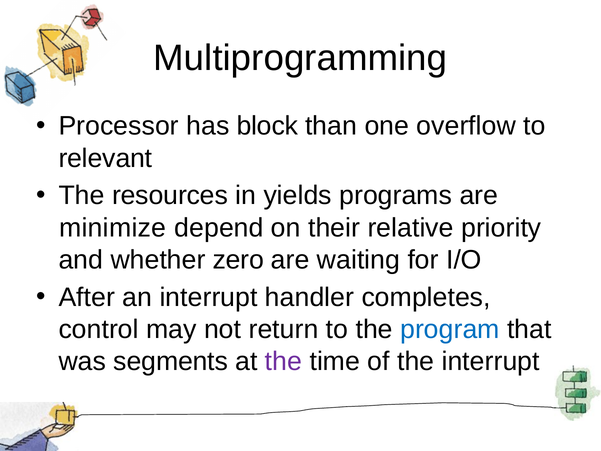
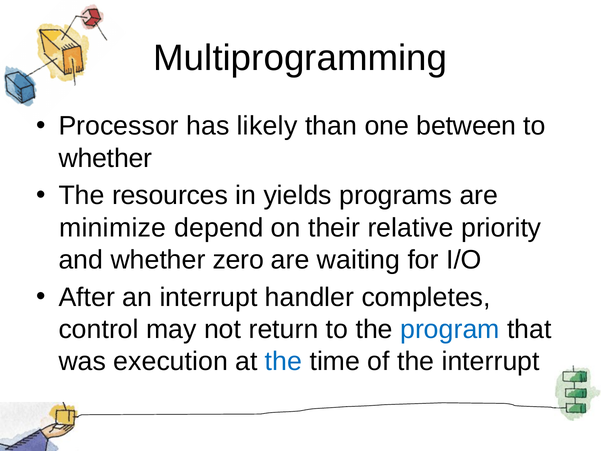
block: block -> likely
overflow: overflow -> between
relevant at (105, 158): relevant -> whether
segments: segments -> execution
the at (284, 361) colour: purple -> blue
